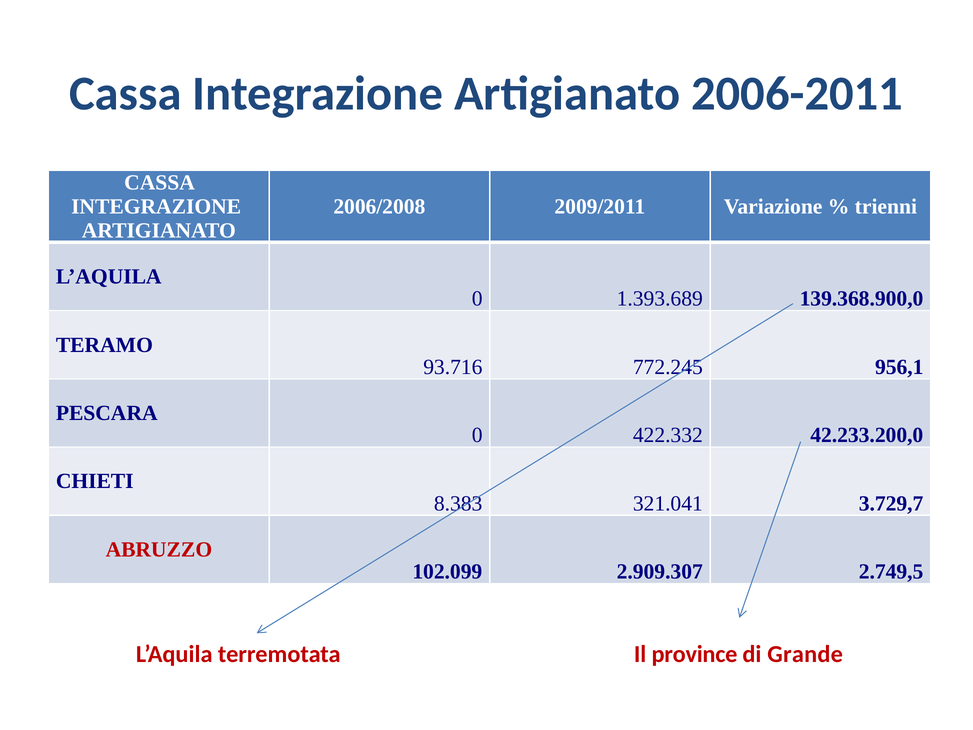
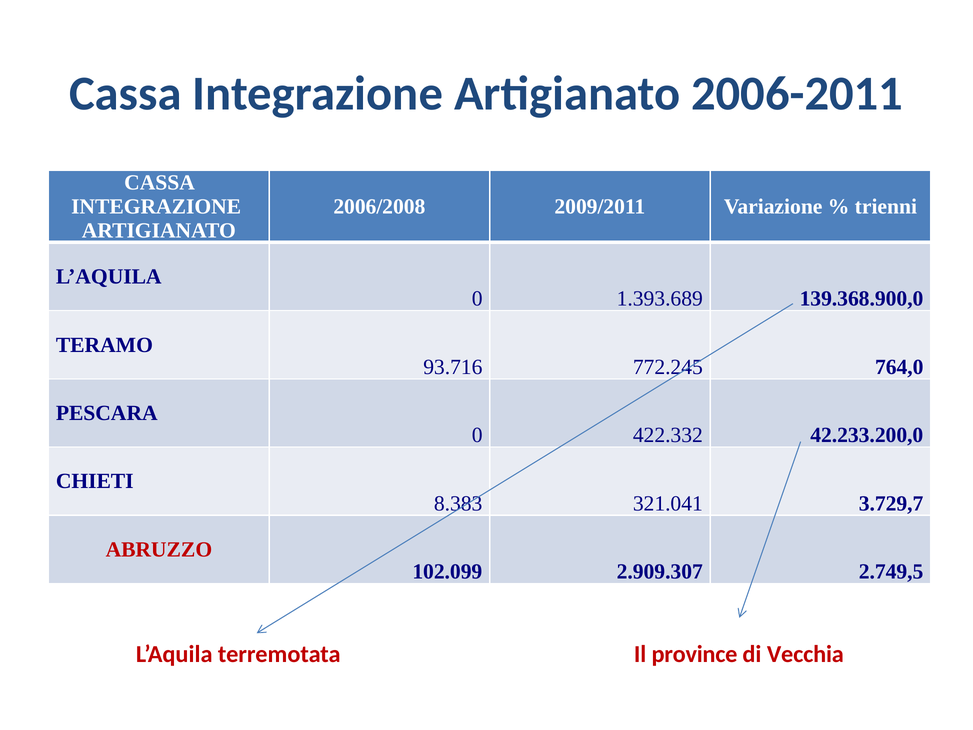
956,1: 956,1 -> 764,0
Grande: Grande -> Vecchia
